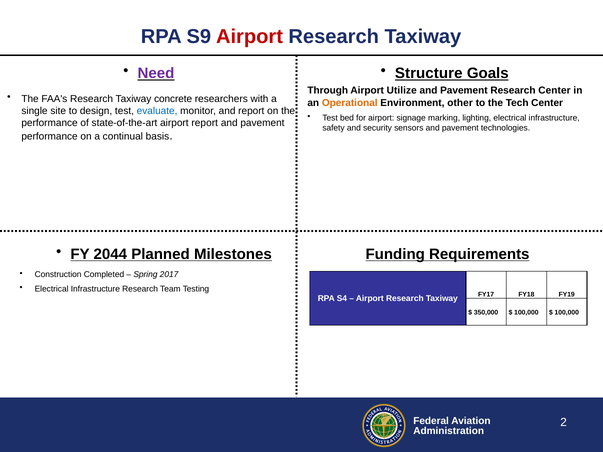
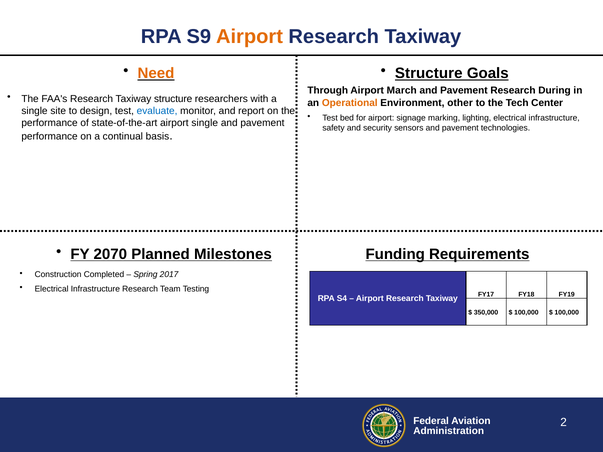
Airport at (249, 37) colour: red -> orange
Need colour: purple -> orange
Utilize: Utilize -> March
Research Center: Center -> During
Taxiway concrete: concrete -> structure
airport report: report -> single
2044: 2044 -> 2070
